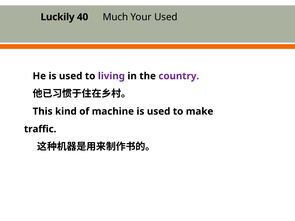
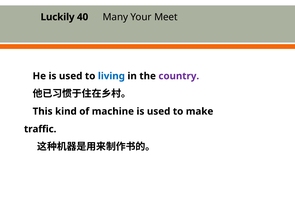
Much: Much -> Many
Your Used: Used -> Meet
living colour: purple -> blue
